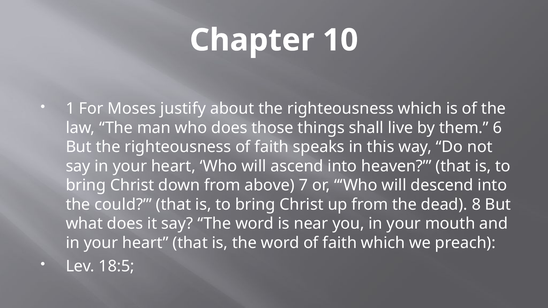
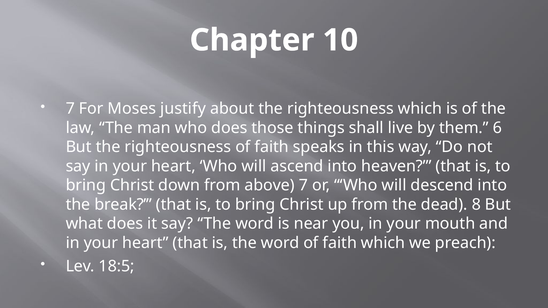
1 at (70, 109): 1 -> 7
could: could -> break
